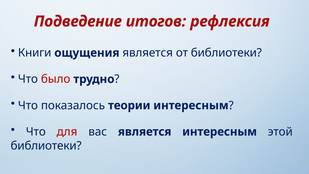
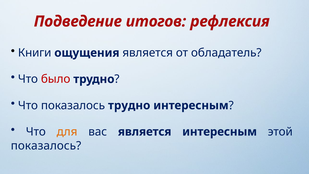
от библиотеки: библиотеки -> обладатель
показалось теории: теории -> трудно
для colour: red -> orange
библиотеки at (46, 146): библиотеки -> показалось
